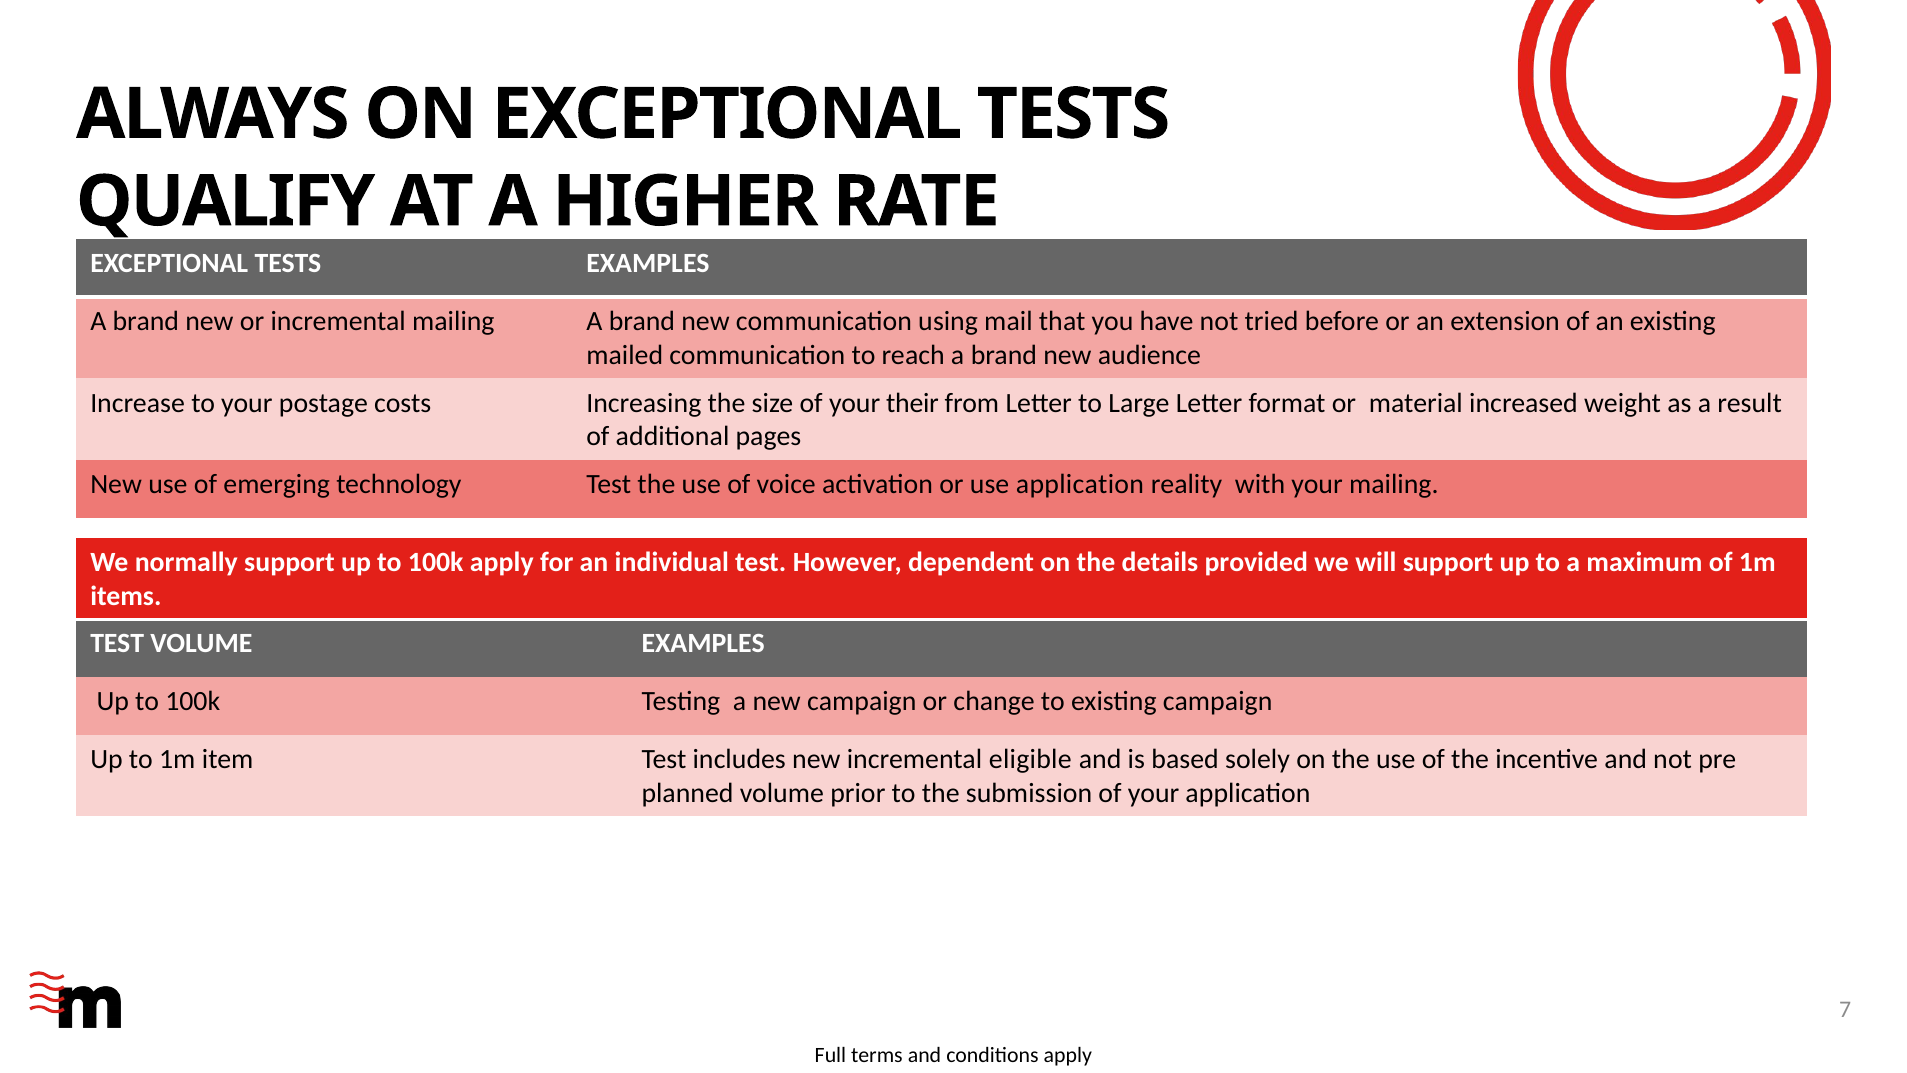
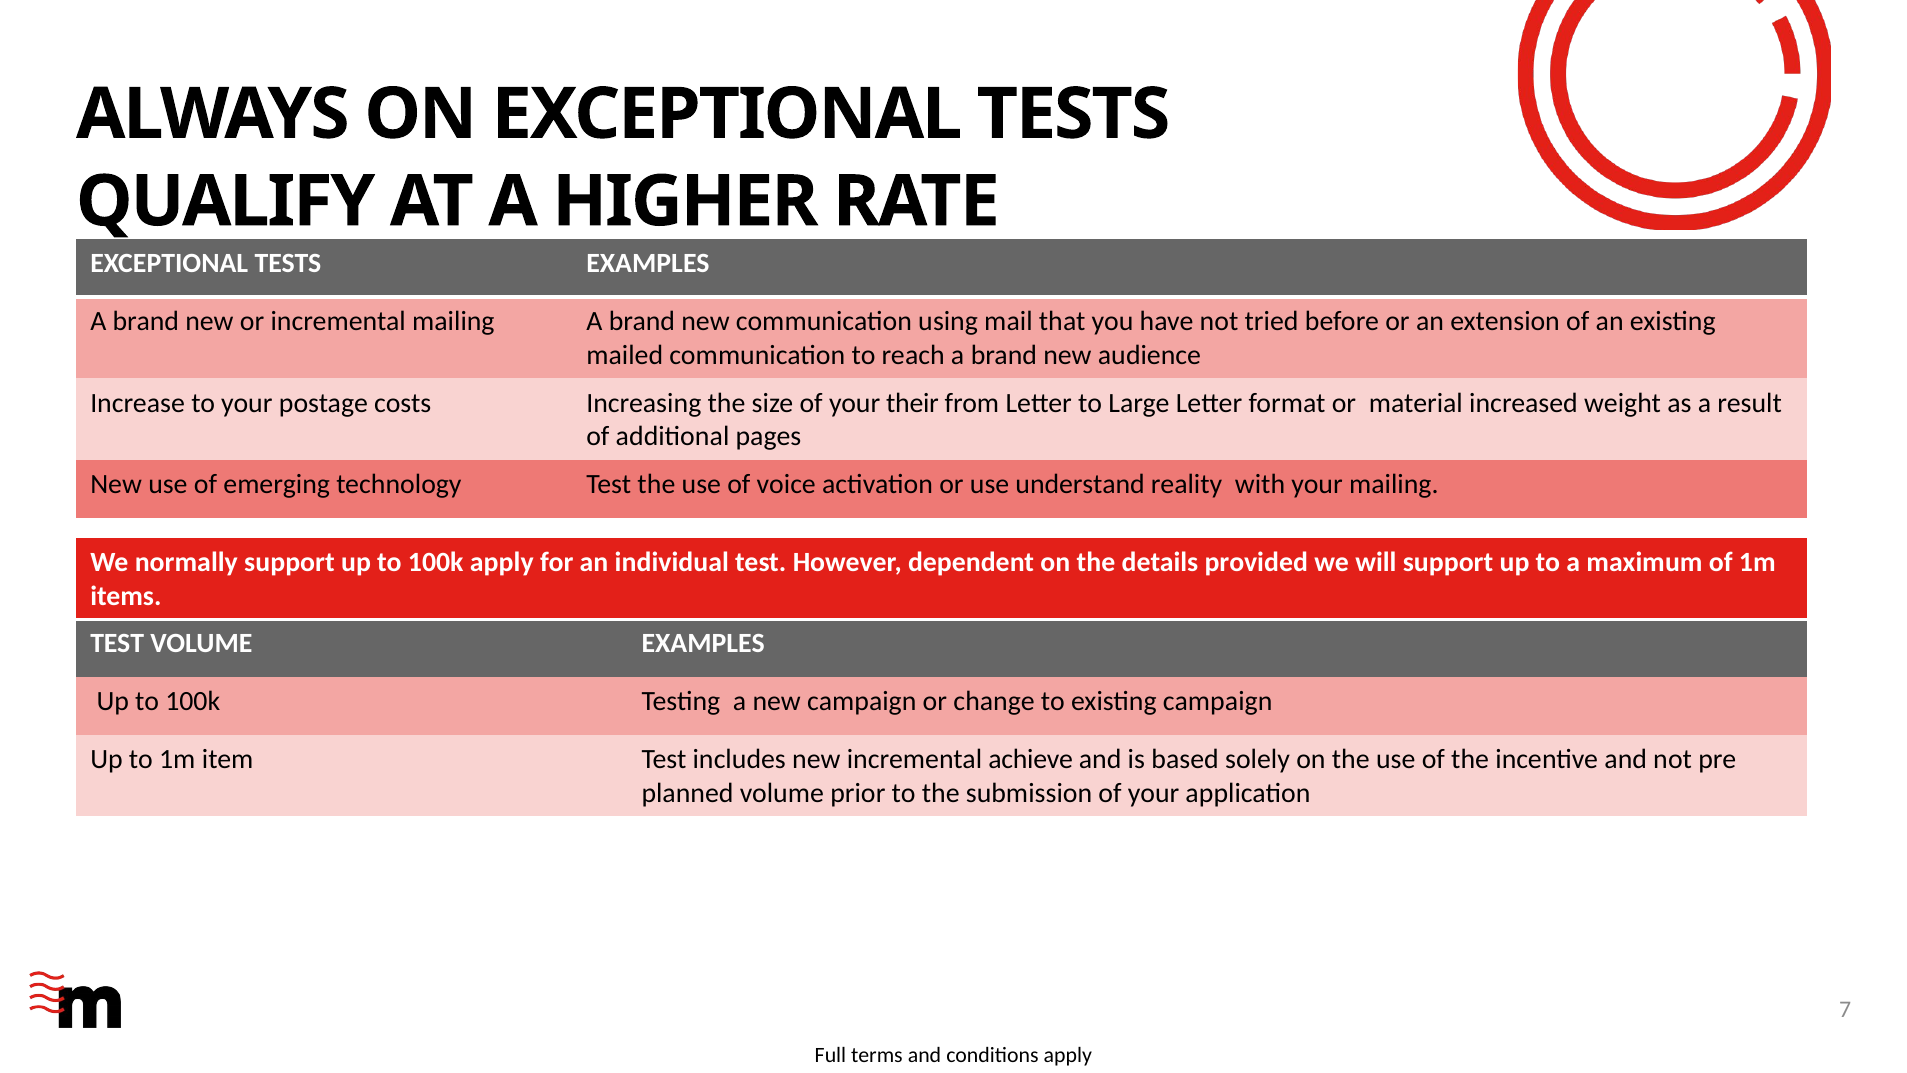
use application: application -> understand
eligible: eligible -> achieve
